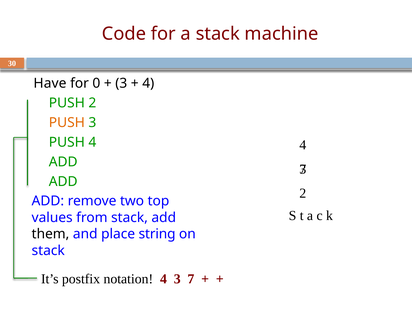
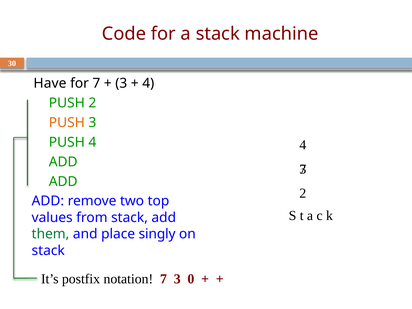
for 0: 0 -> 7
them colour: black -> green
string: string -> singly
notation 4: 4 -> 7
3 7: 7 -> 0
